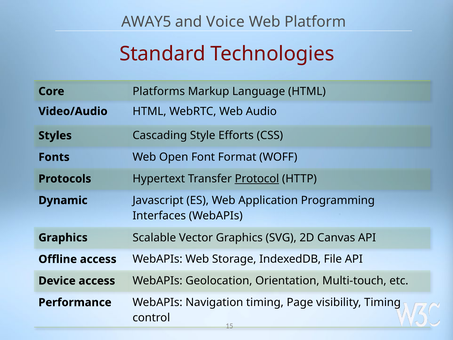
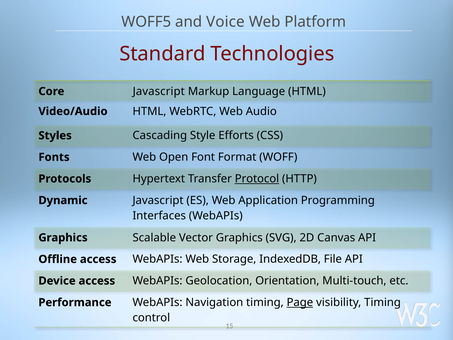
AWAY5: AWAY5 -> WOFF5
Core Platforms: Platforms -> Javascript
Page underline: none -> present
